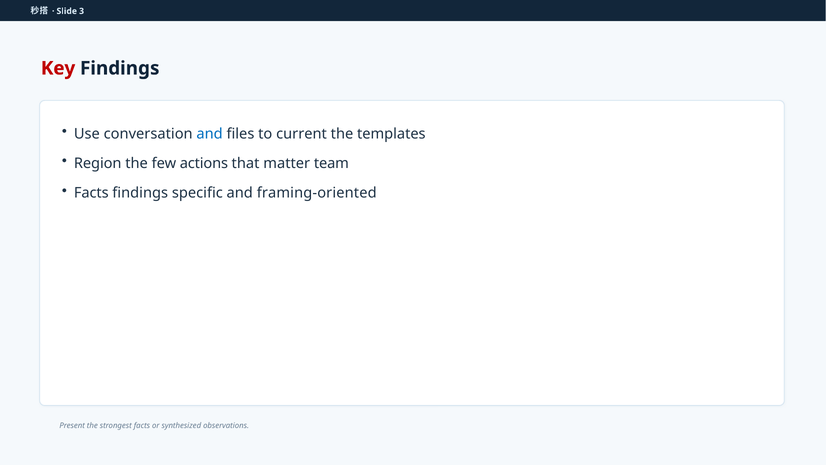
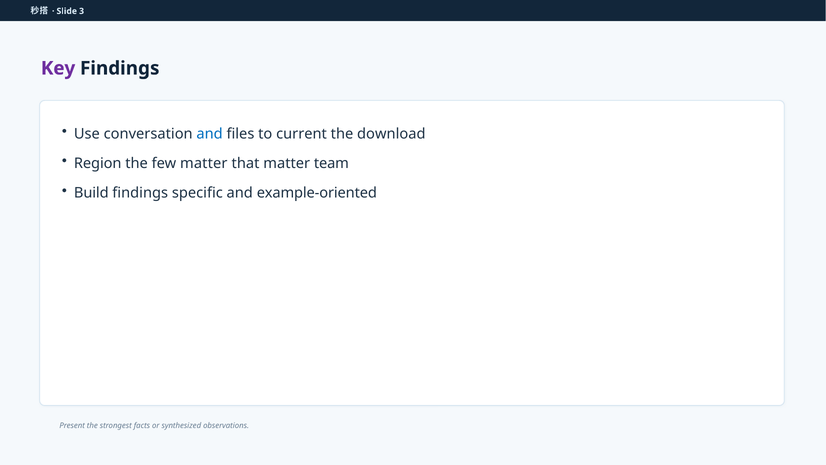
Key colour: red -> purple
templates: templates -> download
few actions: actions -> matter
Facts at (91, 193): Facts -> Build
framing-oriented: framing-oriented -> example-oriented
